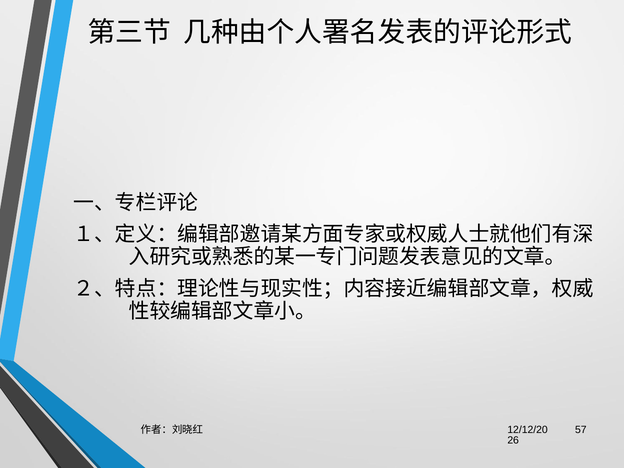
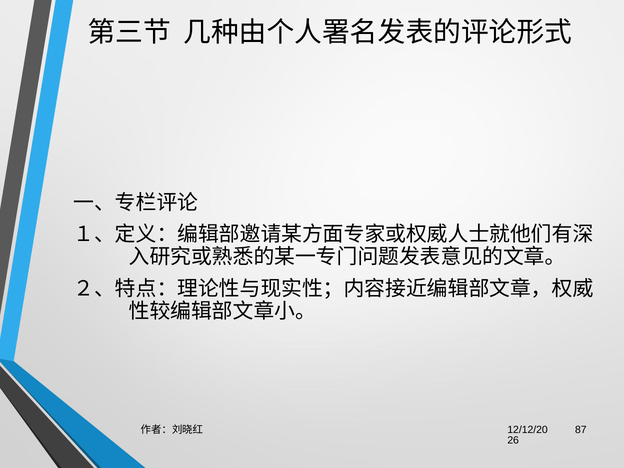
57: 57 -> 87
